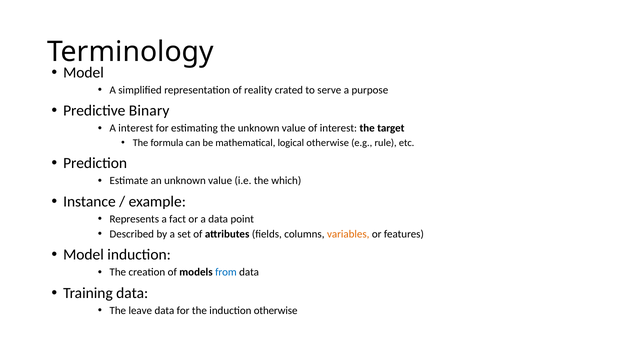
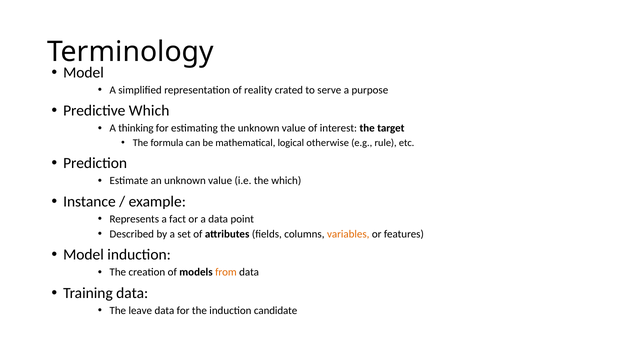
Predictive Binary: Binary -> Which
A interest: interest -> thinking
from colour: blue -> orange
induction otherwise: otherwise -> candidate
